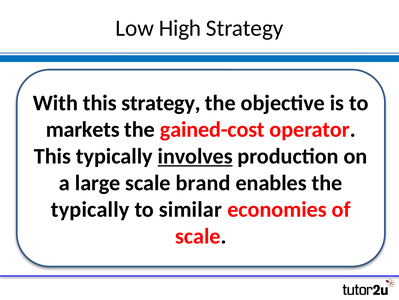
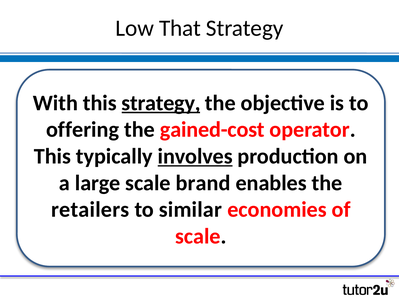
High: High -> That
strategy at (161, 103) underline: none -> present
markets: markets -> offering
typically at (90, 209): typically -> retailers
